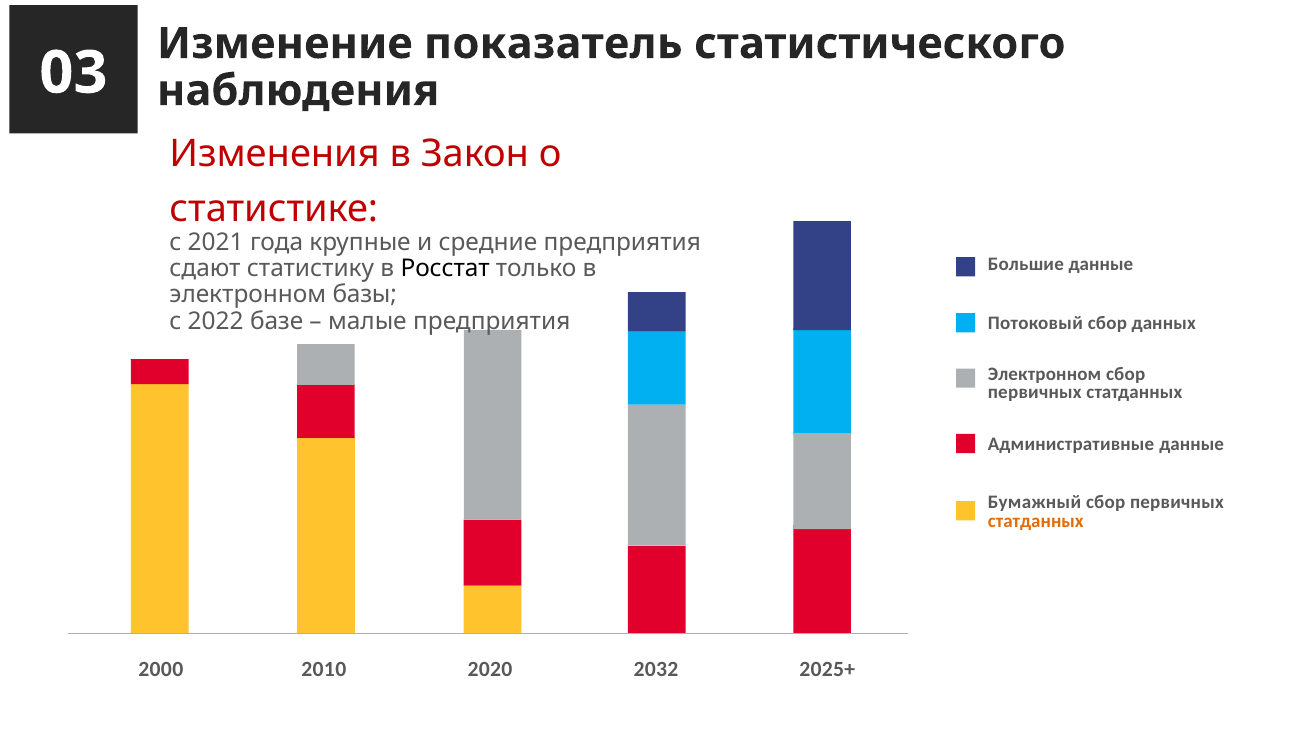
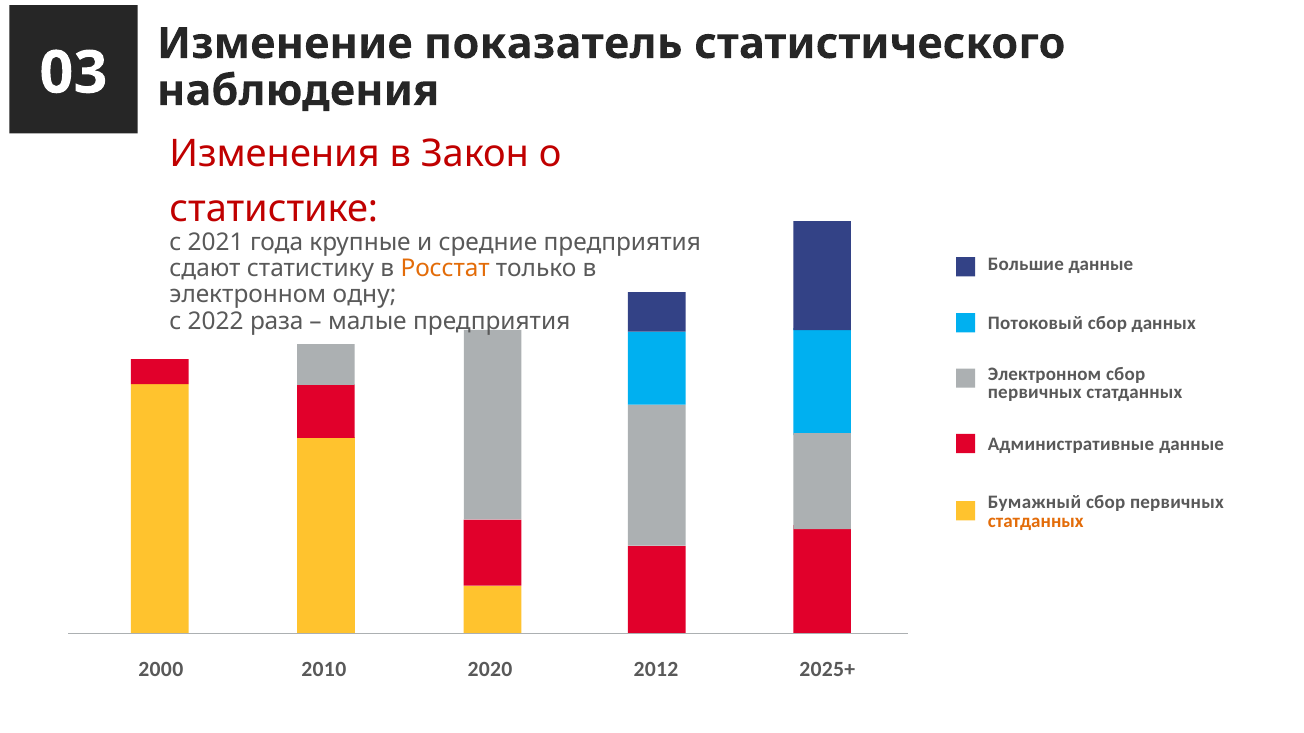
Росстат colour: black -> orange
базы: базы -> одну
базе: базе -> раза
2032: 2032 -> 2012
